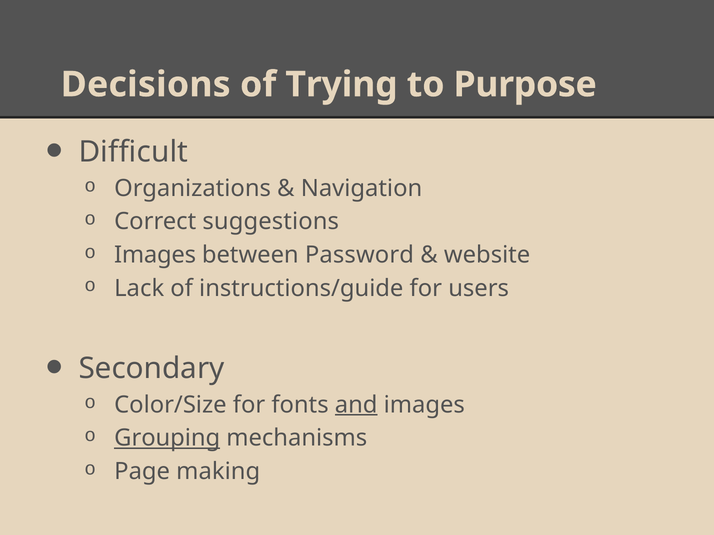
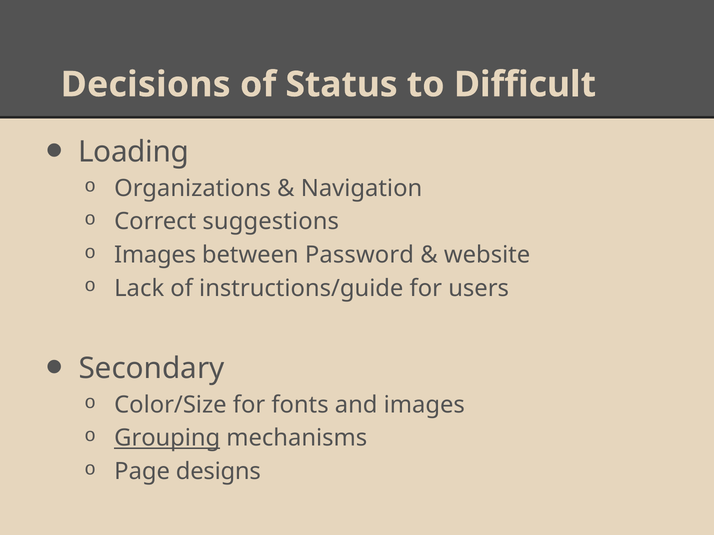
Trying: Trying -> Status
Purpose: Purpose -> Difficult
Difficult: Difficult -> Loading
and underline: present -> none
making: making -> designs
